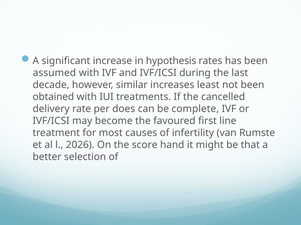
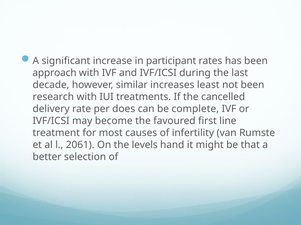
hypothesis: hypothesis -> participant
assumed: assumed -> approach
obtained: obtained -> research
2026: 2026 -> 2061
score: score -> levels
